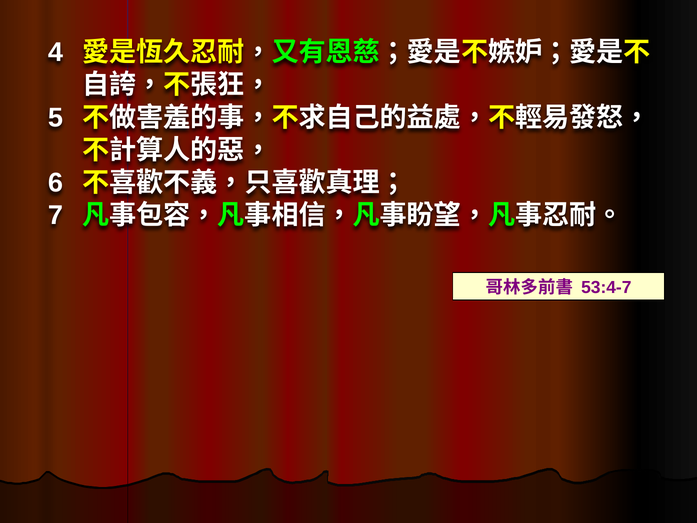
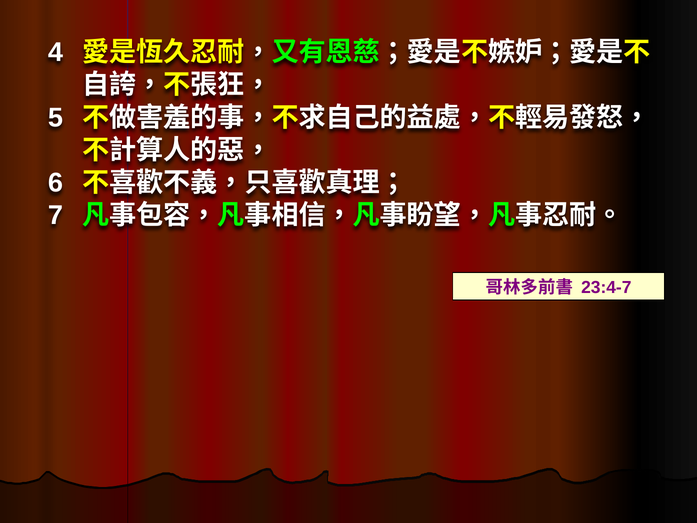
53:4-7: 53:4-7 -> 23:4-7
